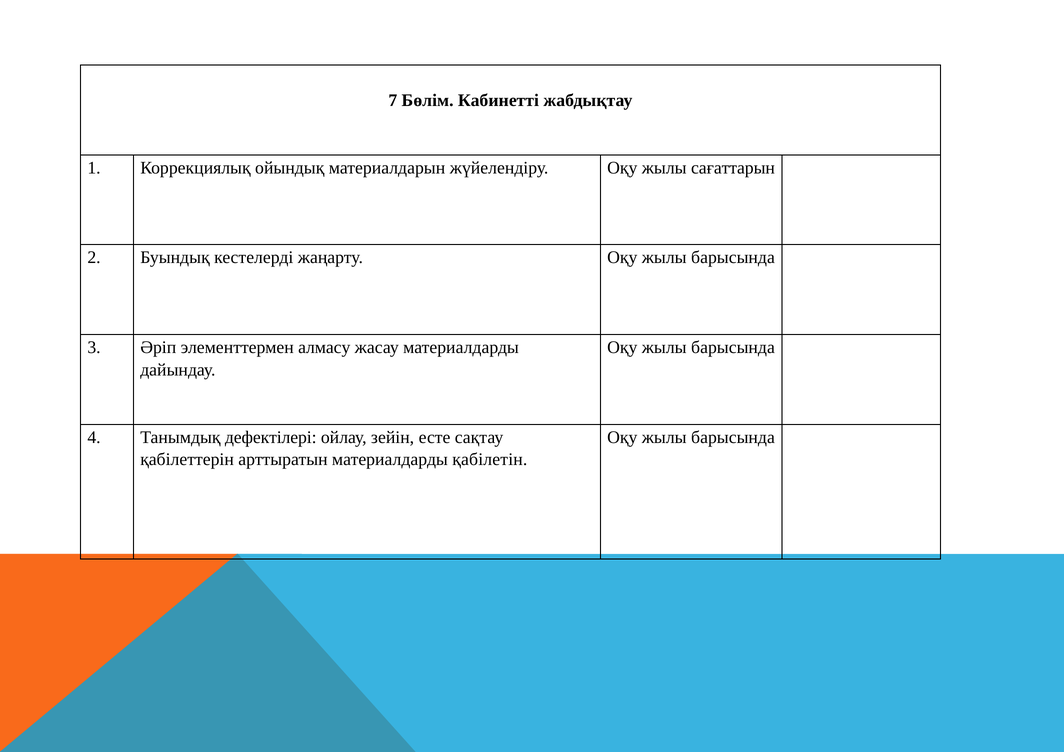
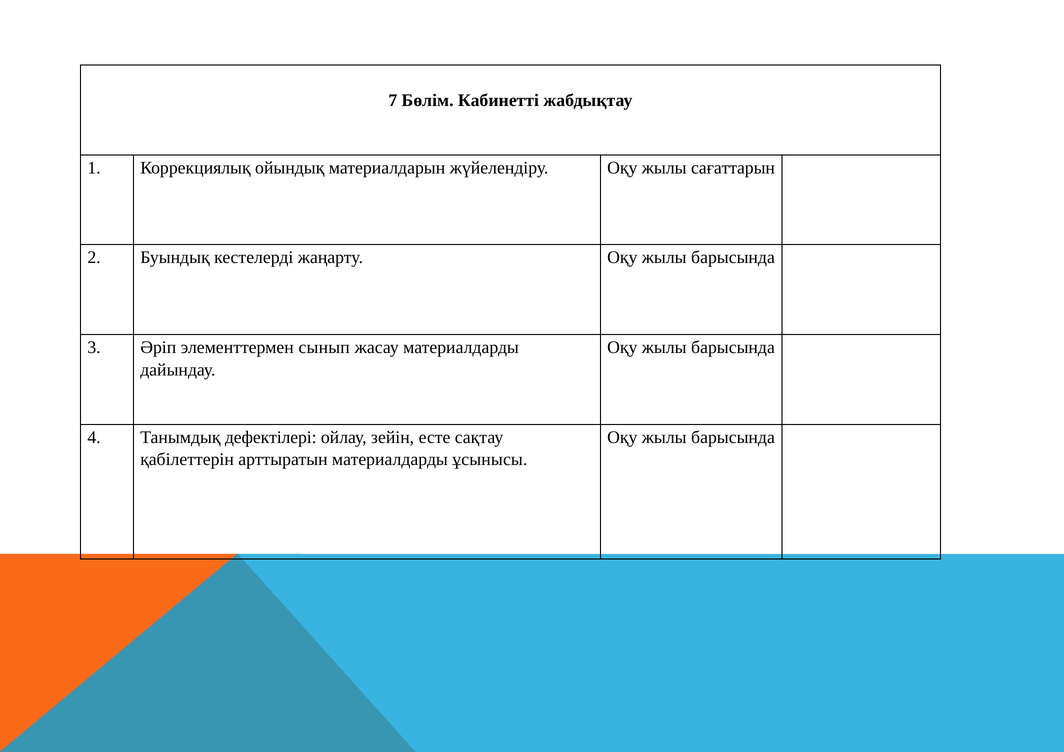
алмасу: алмасу -> сынып
қабілетін: қабілетін -> ұсынысы
